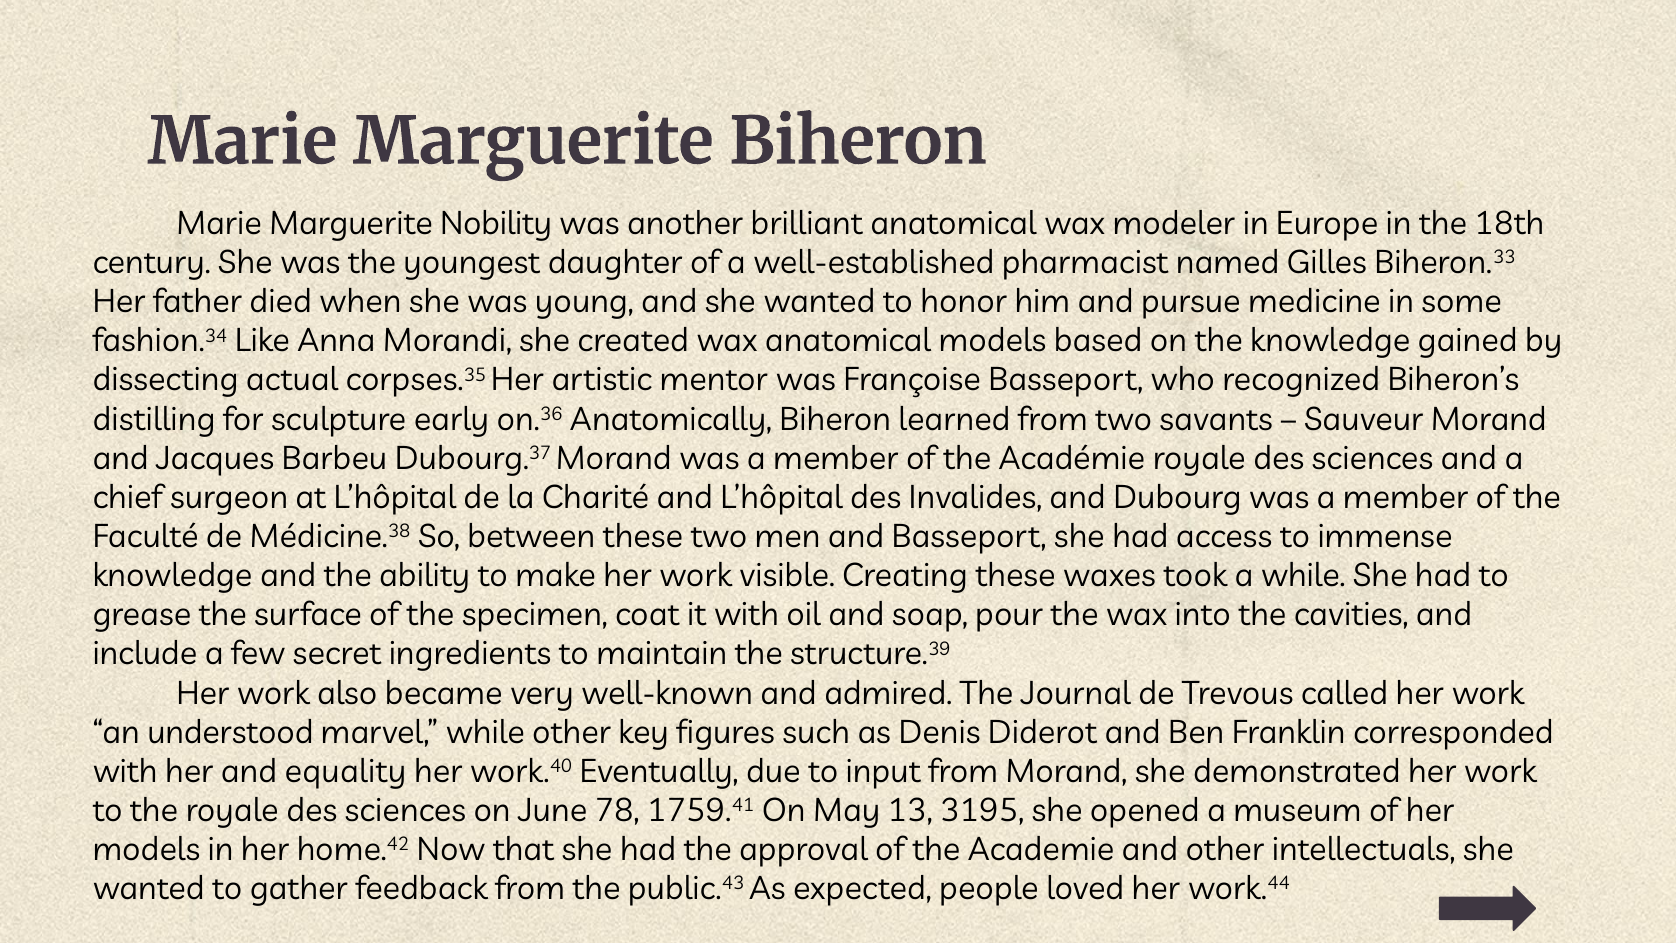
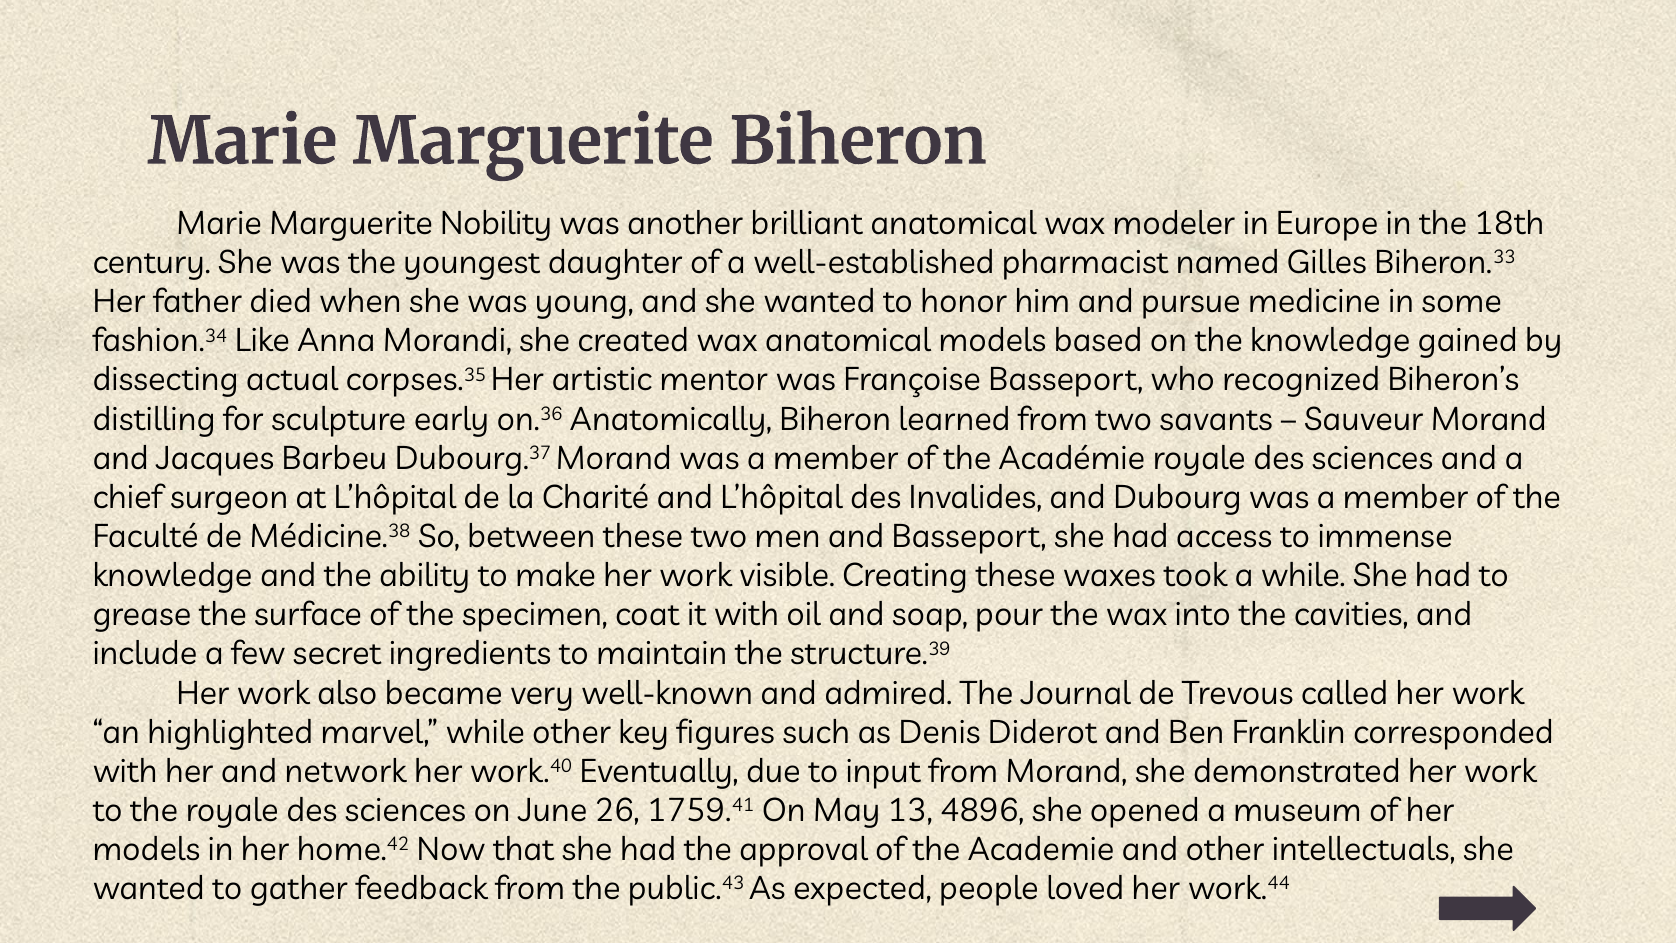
understood: understood -> highlighted
equality: equality -> network
78: 78 -> 26
3195: 3195 -> 4896
